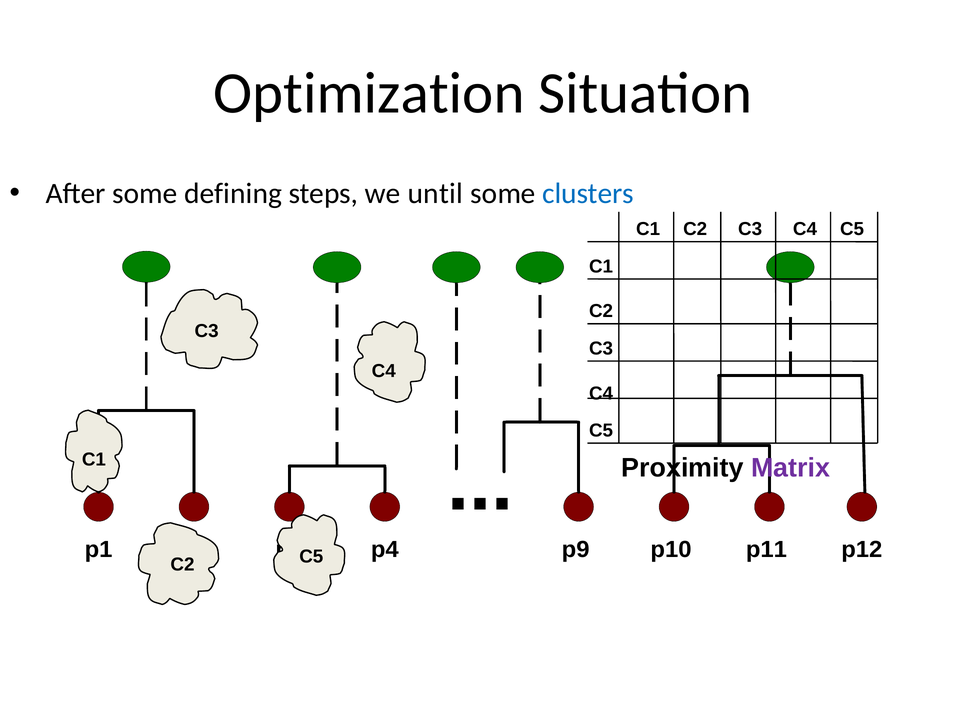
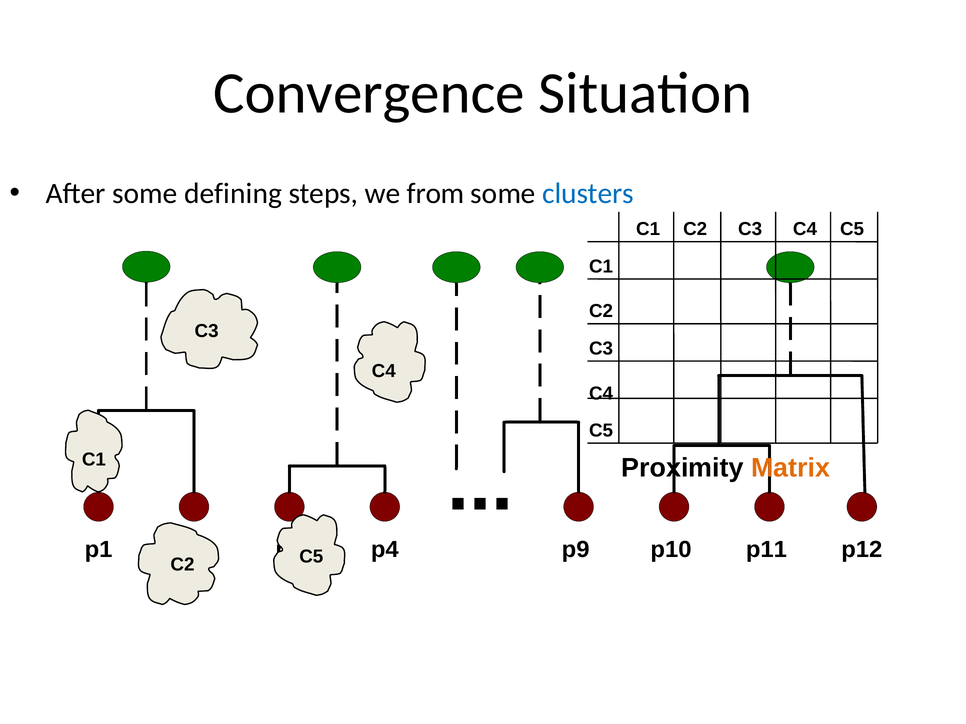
Optimization: Optimization -> Convergence
until: until -> from
Matrix colour: purple -> orange
